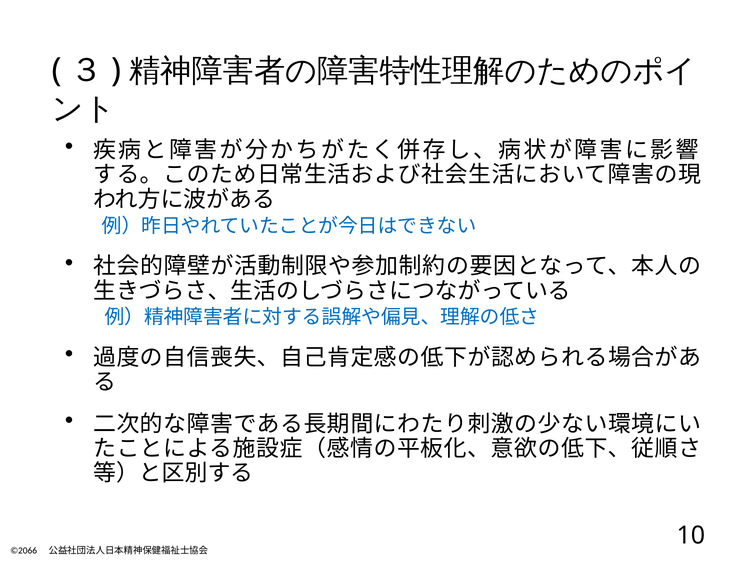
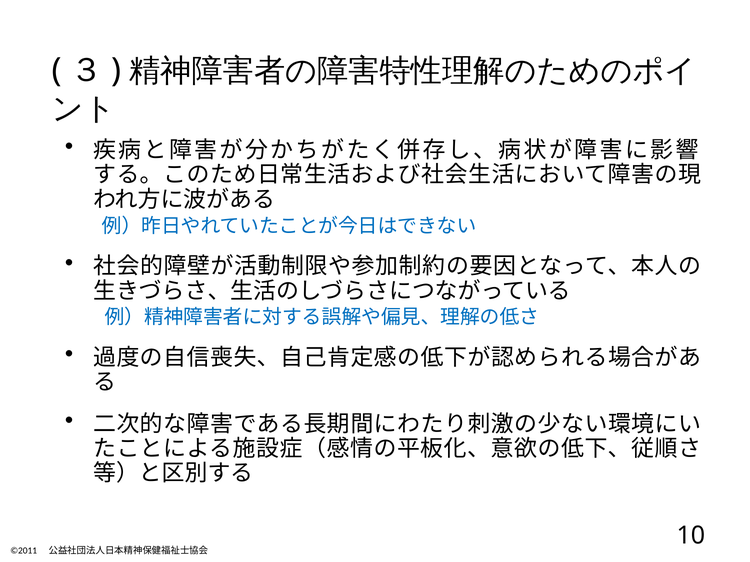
©2066: ©2066 -> ©2011
